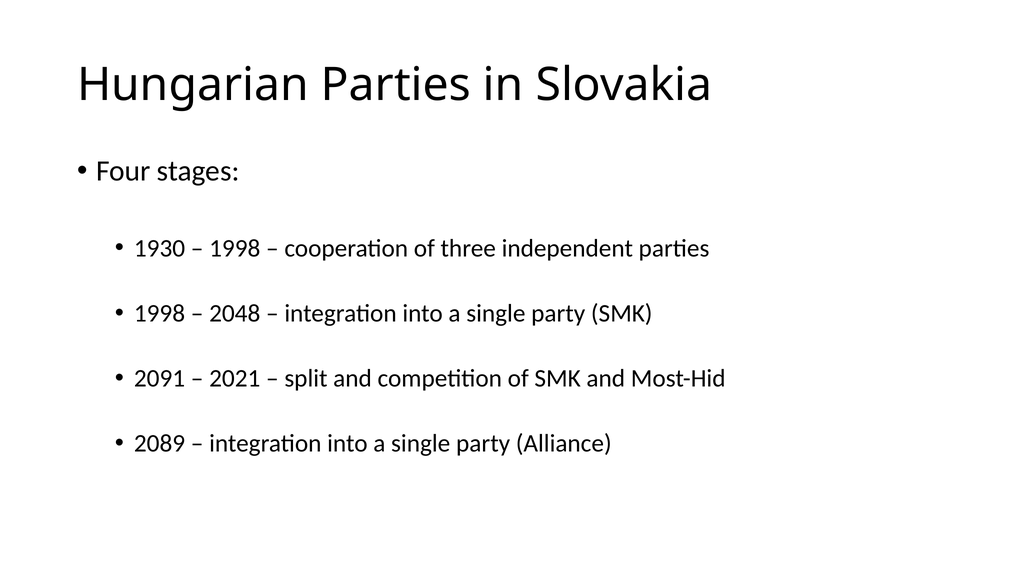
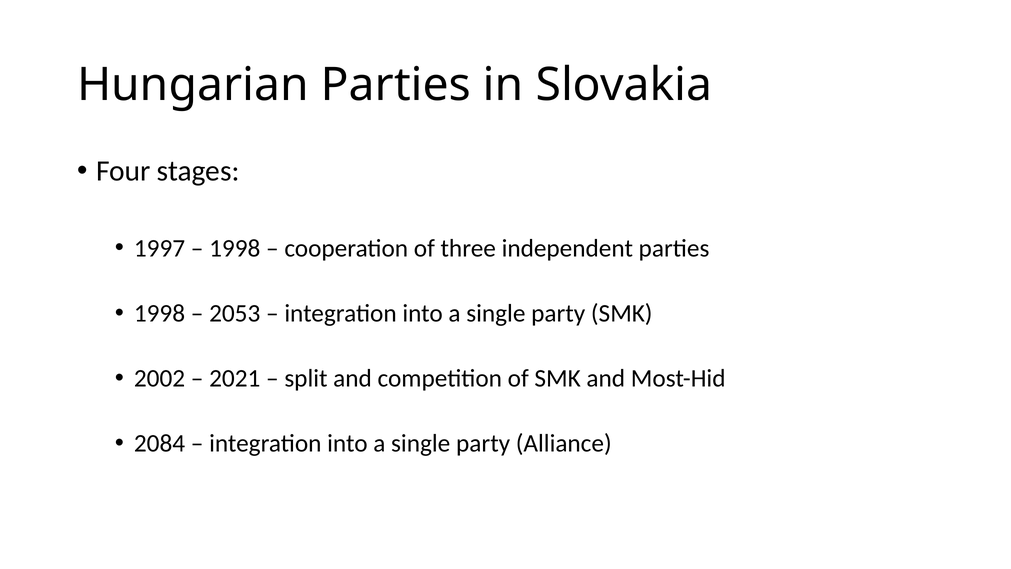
1930: 1930 -> 1997
2048: 2048 -> 2053
2091: 2091 -> 2002
2089: 2089 -> 2084
